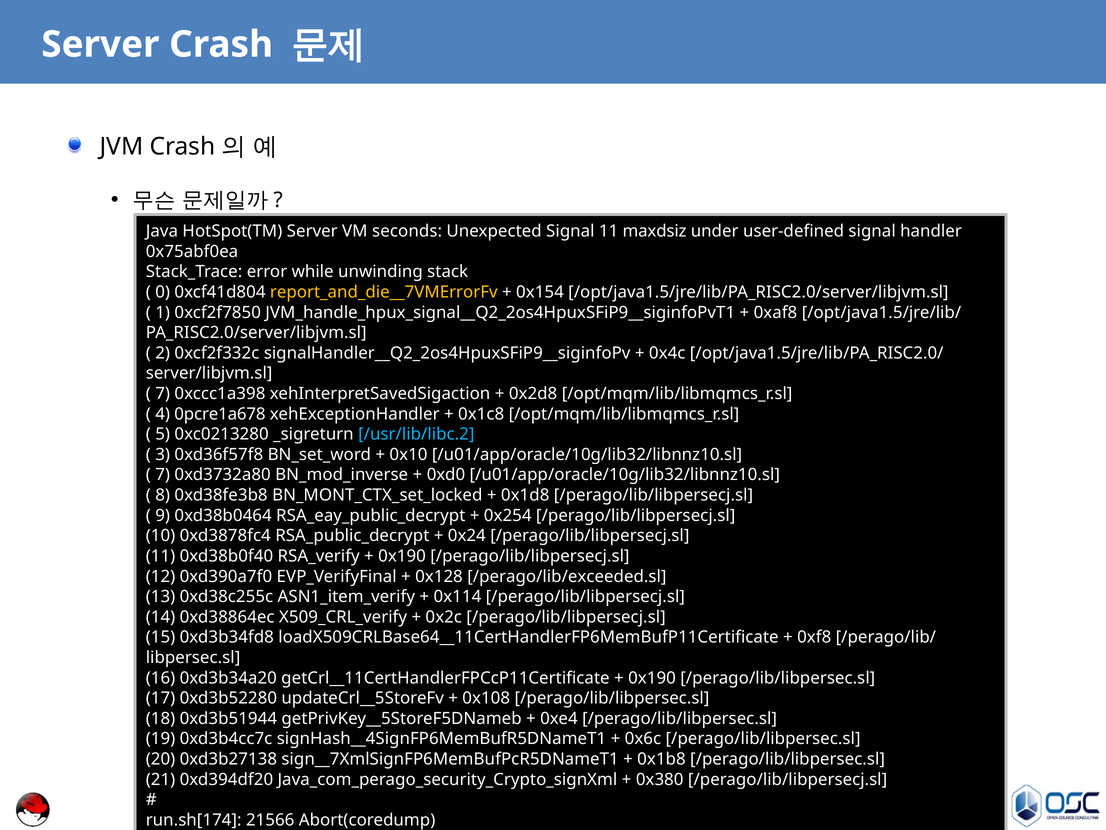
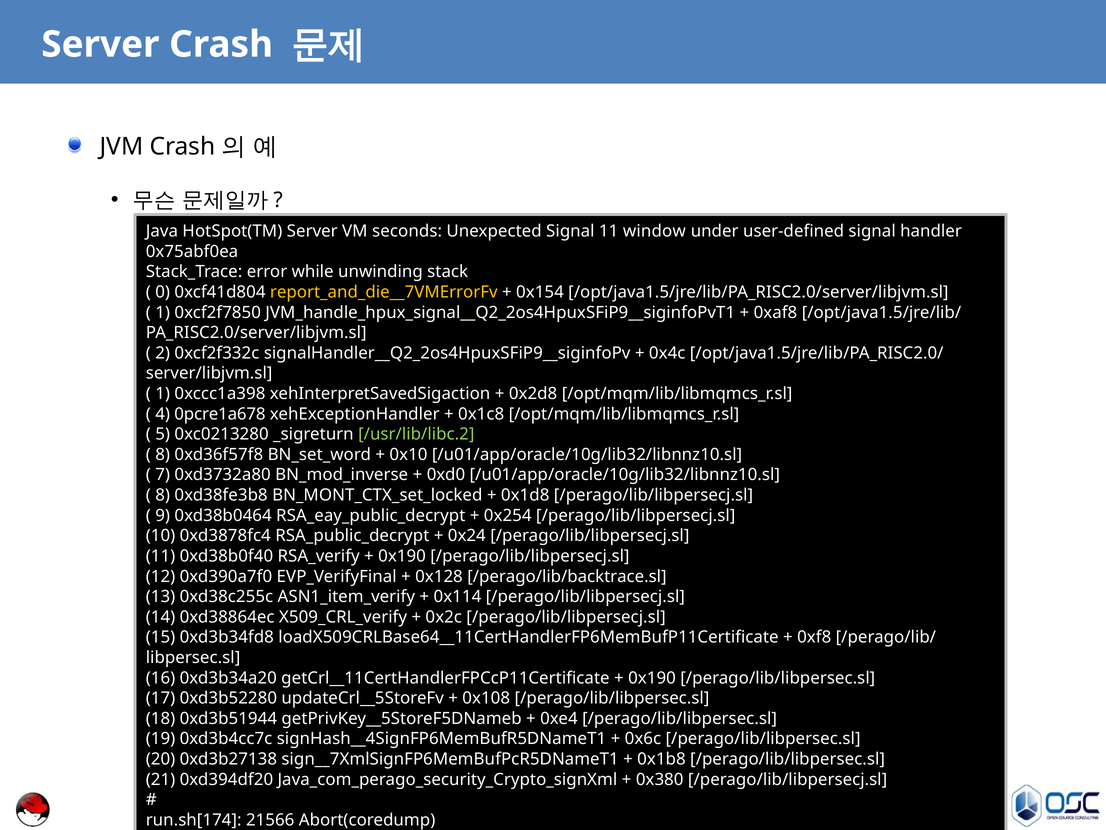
maxdsiz: maxdsiz -> window
7 at (163, 393): 7 -> 1
/usr/lib/libc.2 colour: light blue -> light green
3 at (163, 454): 3 -> 8
/perago/lib/exceeded.sl: /perago/lib/exceeded.sl -> /perago/lib/backtrace.sl
